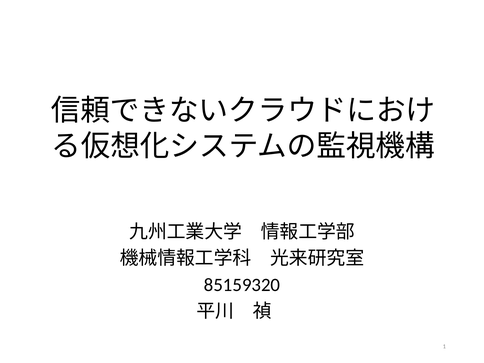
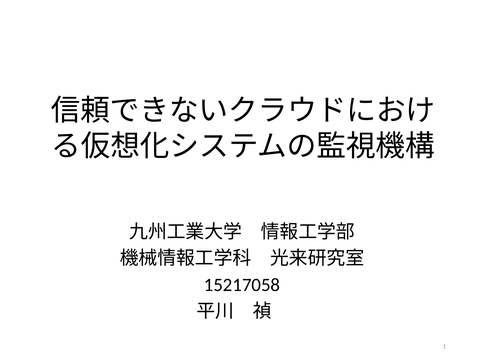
85159320: 85159320 -> 15217058
